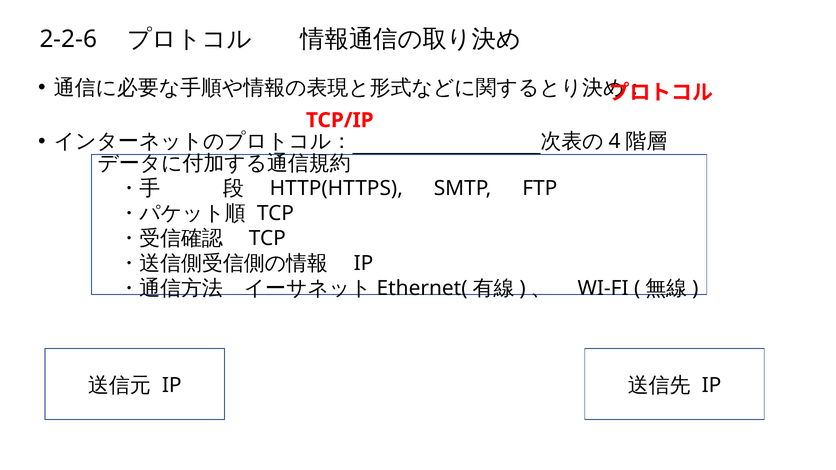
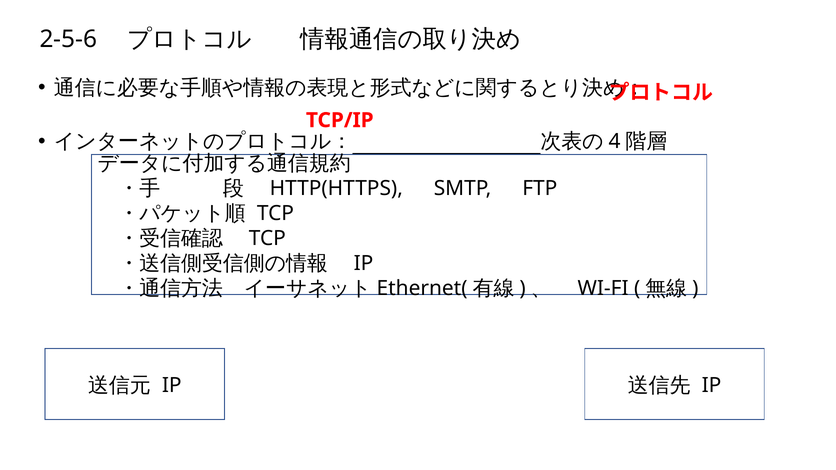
2-2-6: 2-2-6 -> 2-5-6
